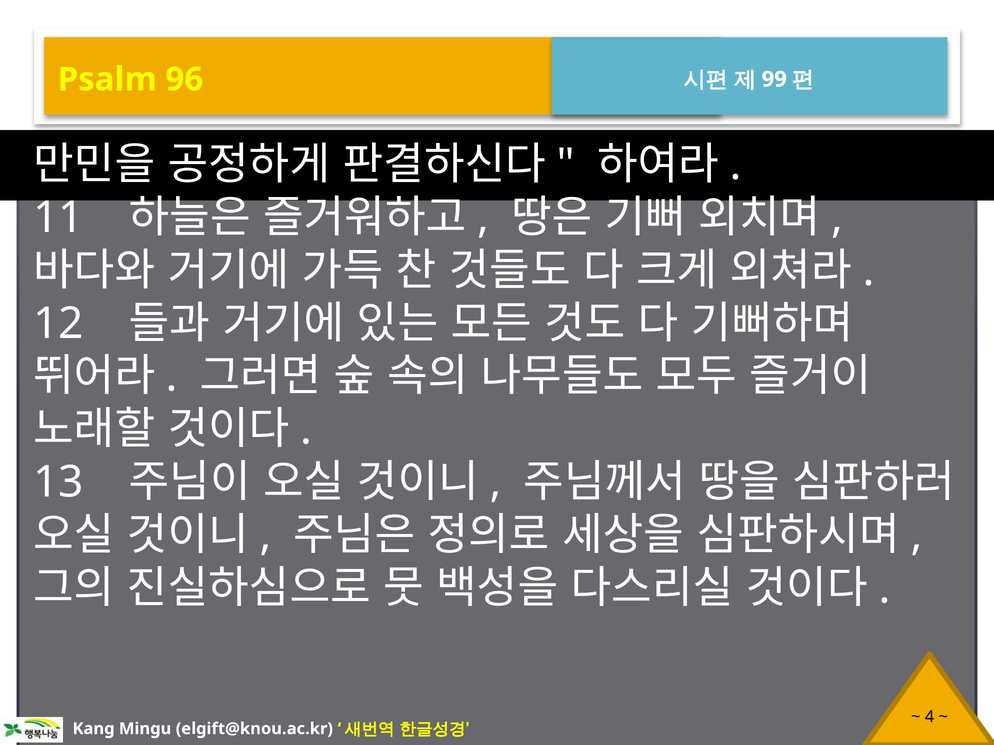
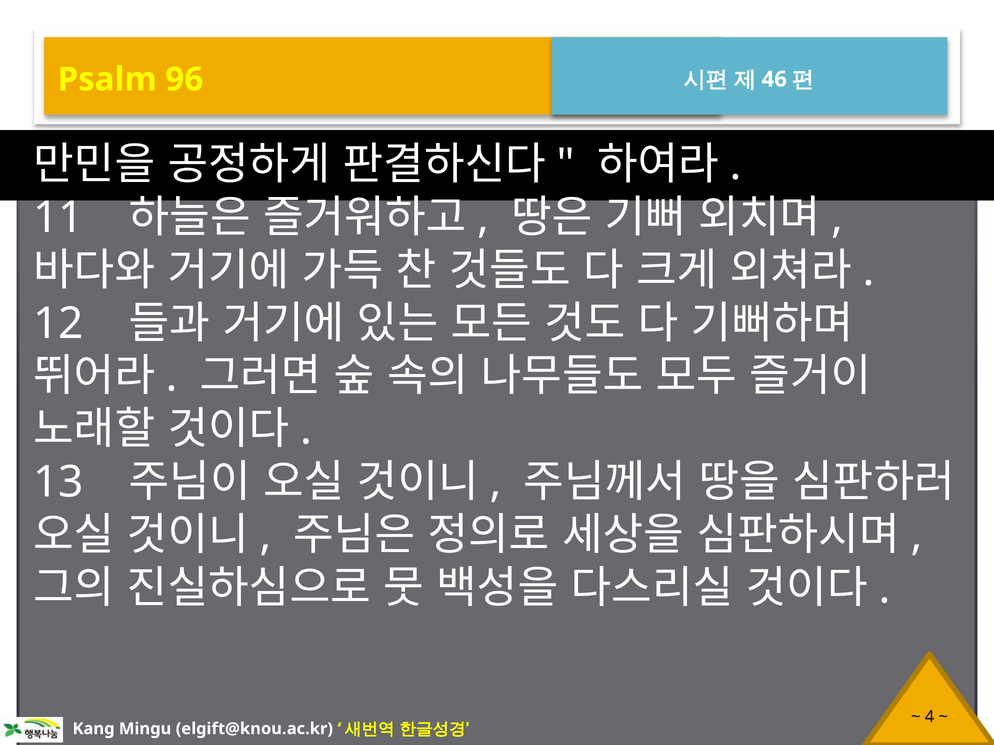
99: 99 -> 46
